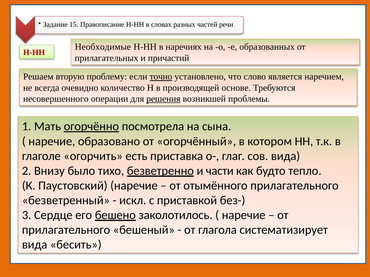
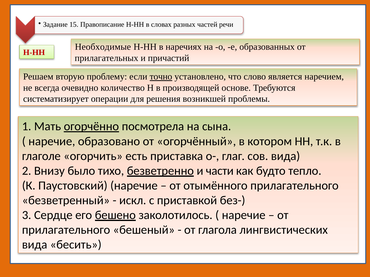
несовершенного: несовершенного -> систематизирует
решения underline: present -> none
систематизирует: систематизирует -> лингвистических
